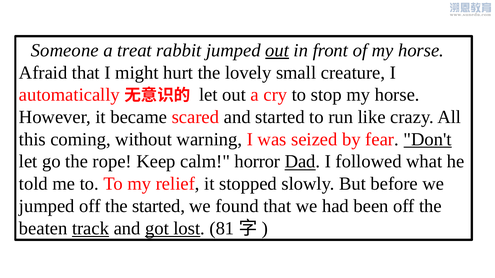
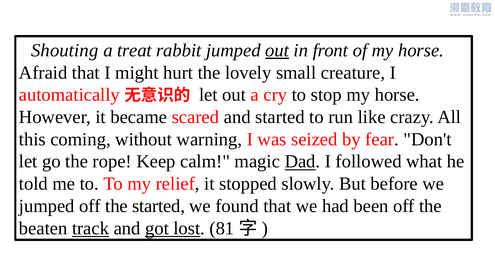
Someone: Someone -> Shouting
Don't underline: present -> none
horror: horror -> magic
